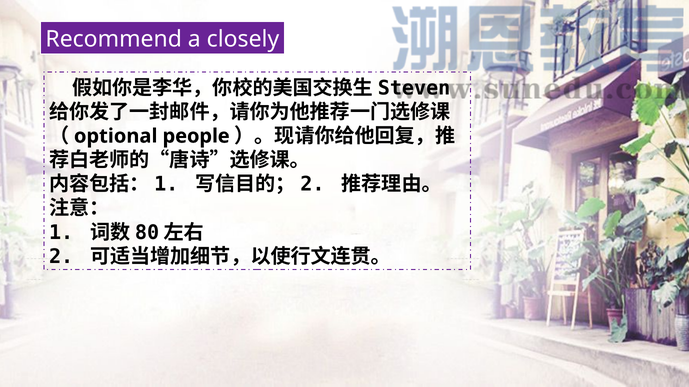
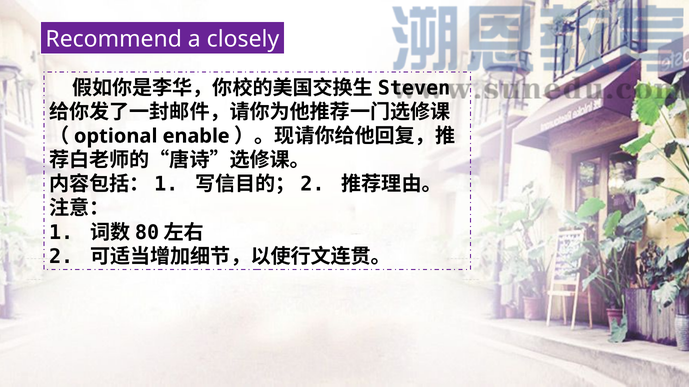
people: people -> enable
